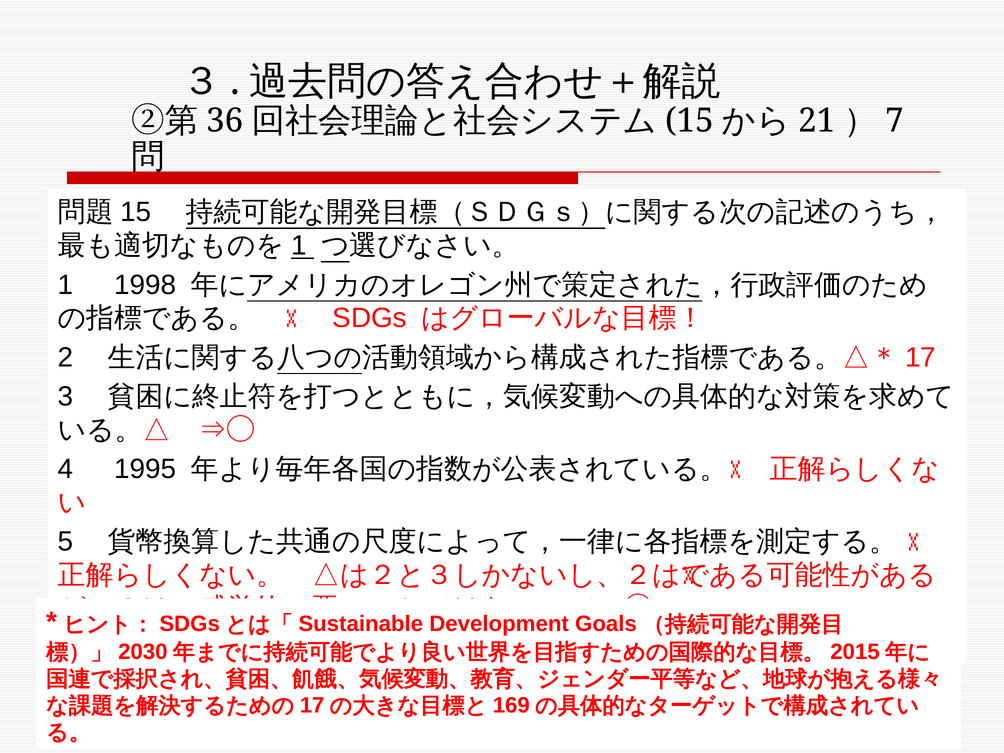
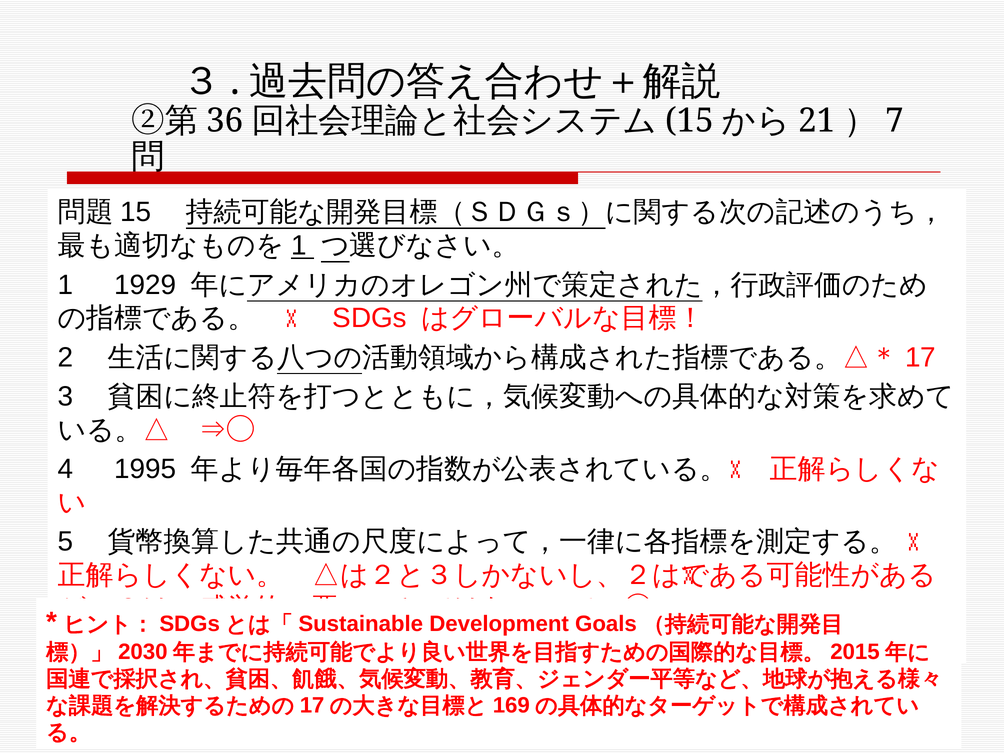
1998: 1998 -> 1929
